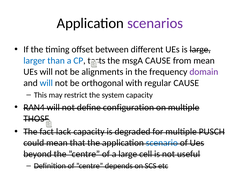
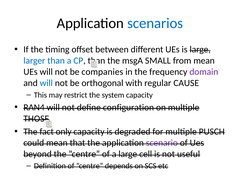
scenarios colour: purple -> blue
CP tests: tests -> than
msgA CAUSE: CAUSE -> SMALL
alignments: alignments -> companies
lack: lack -> only
scenario colour: blue -> purple
